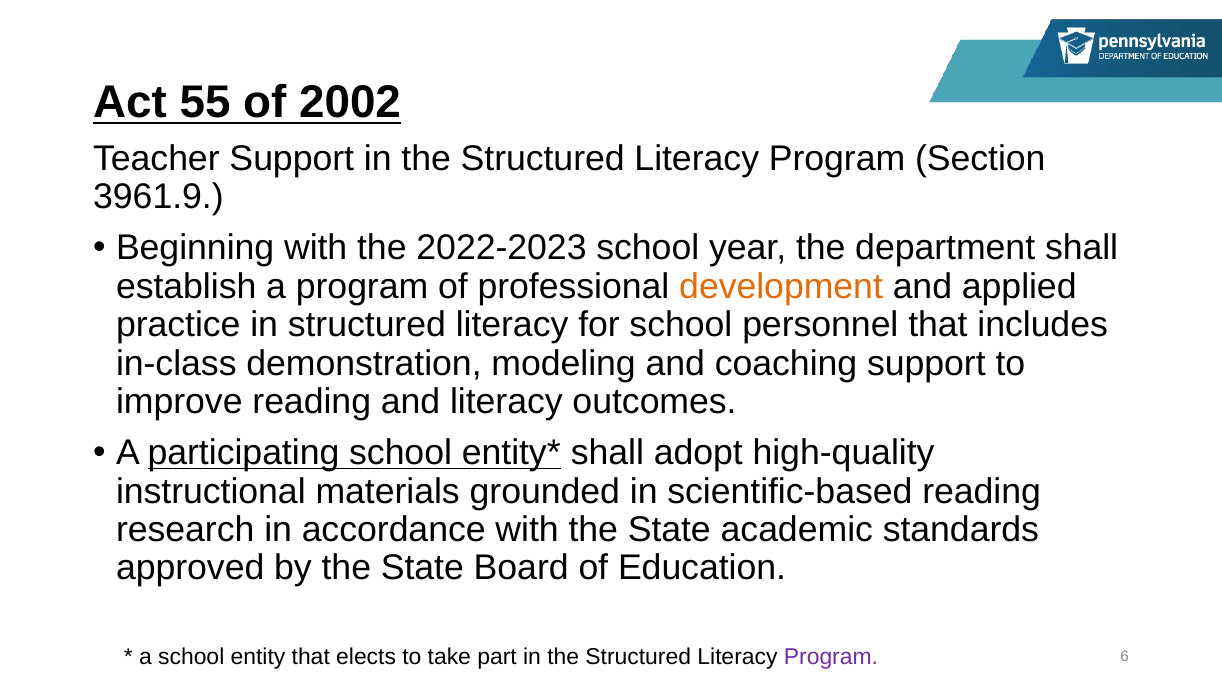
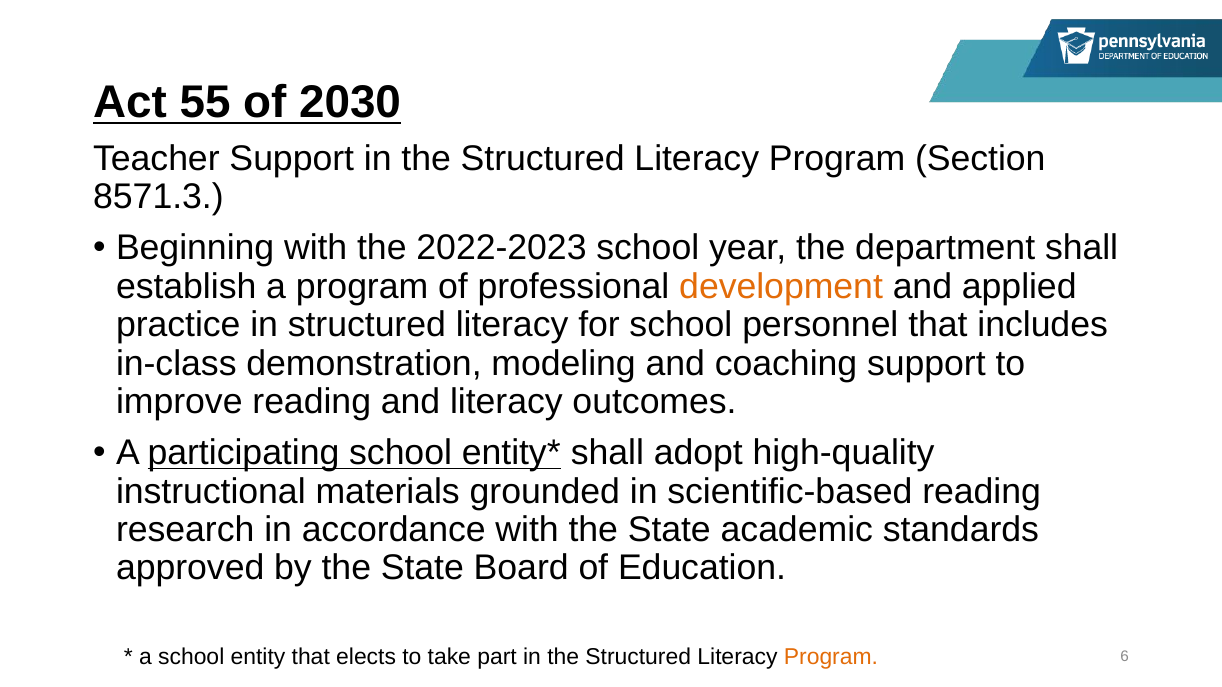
2002: 2002 -> 2030
3961.9: 3961.9 -> 8571.3
Program at (831, 657) colour: purple -> orange
